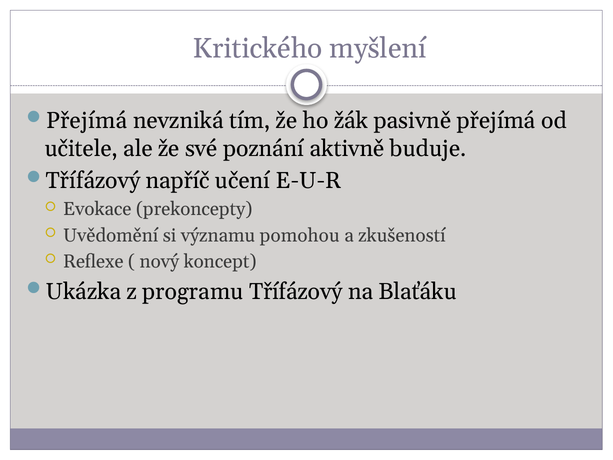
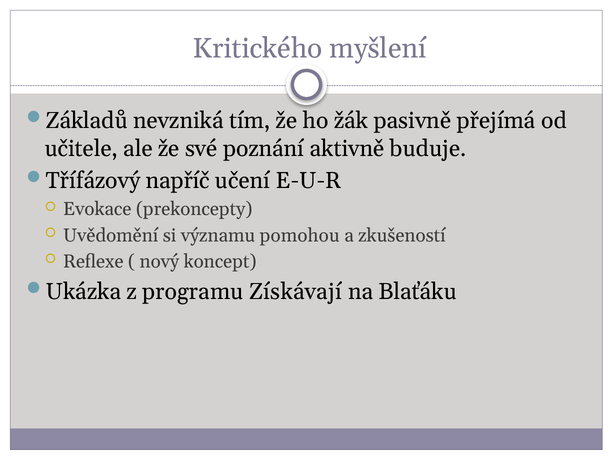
Přejímá at (87, 121): Přejímá -> Základů
programu Třífázový: Třífázový -> Získávají
